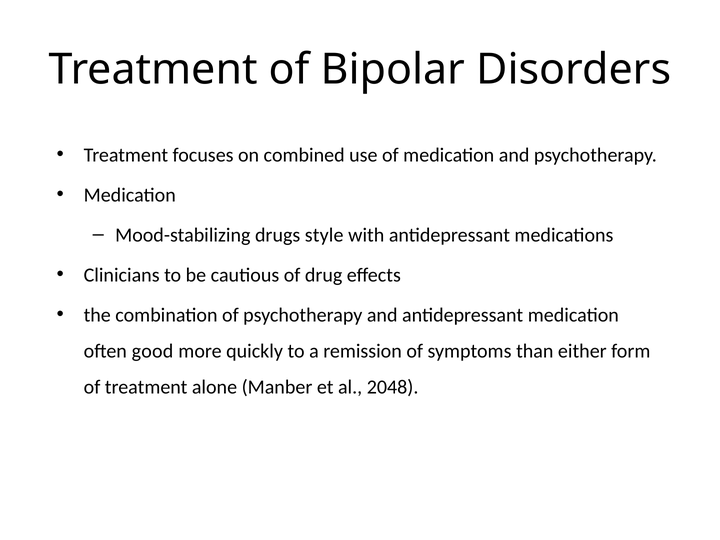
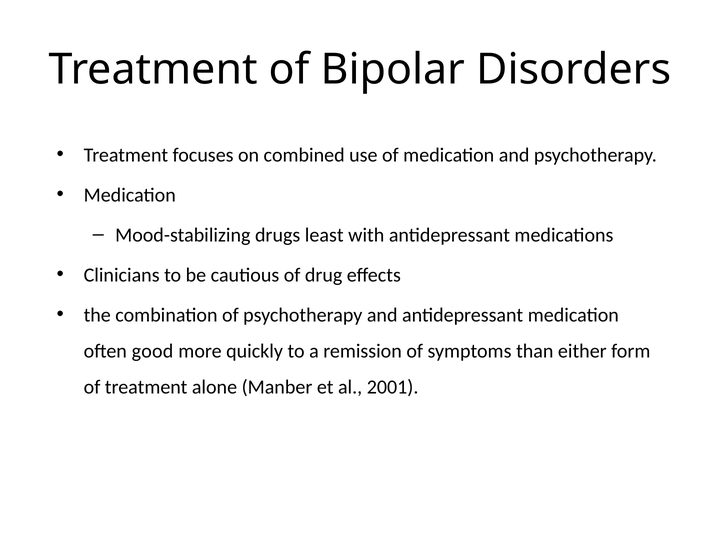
style: style -> least
2048: 2048 -> 2001
